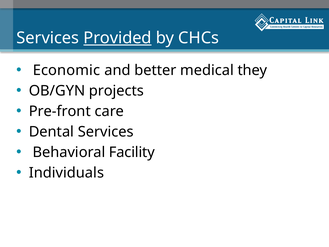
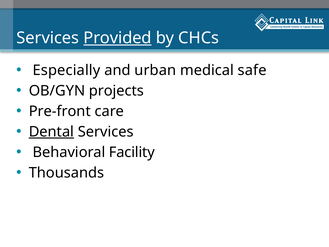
Economic: Economic -> Especially
better: better -> urban
they: they -> safe
Dental underline: none -> present
Individuals: Individuals -> Thousands
